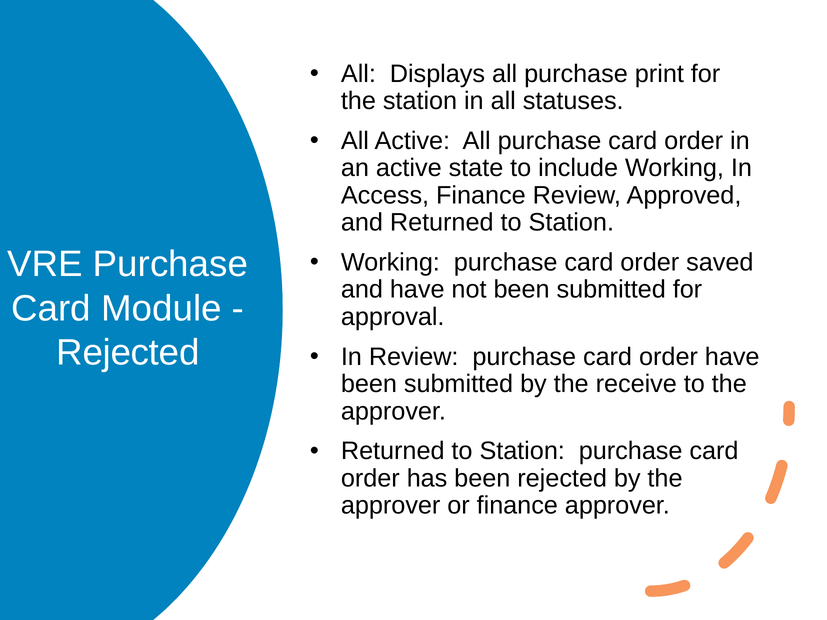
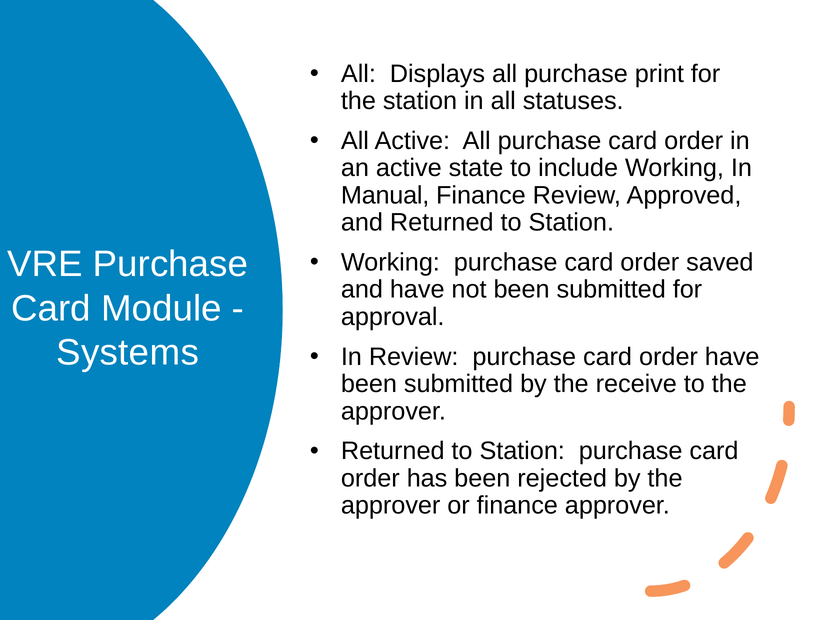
Access: Access -> Manual
Rejected at (128, 353): Rejected -> Systems
